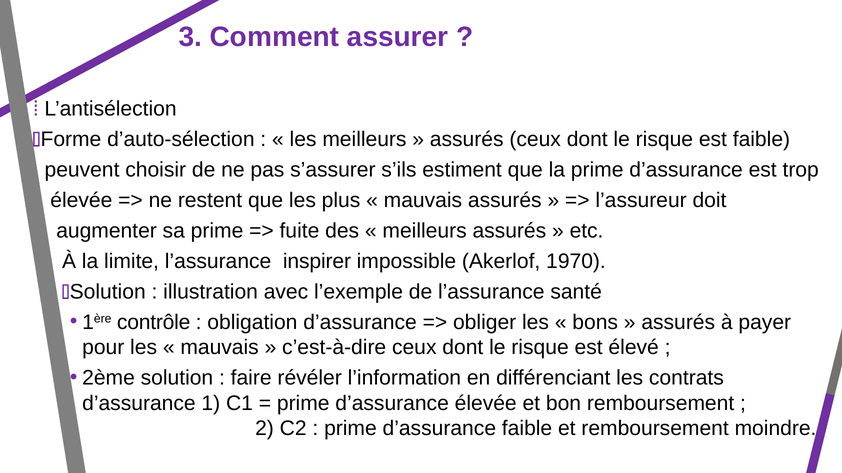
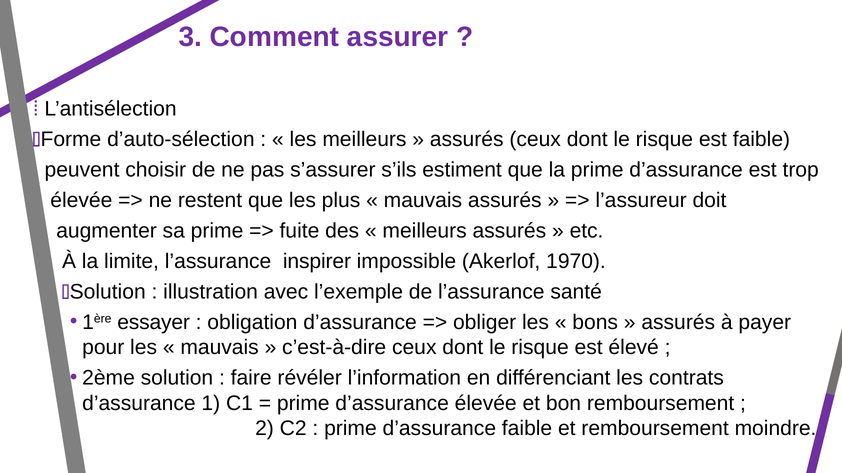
contrôle: contrôle -> essayer
